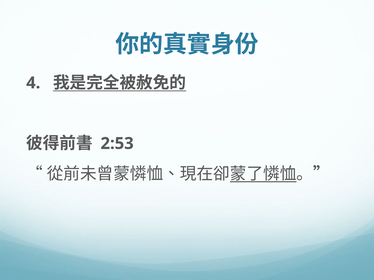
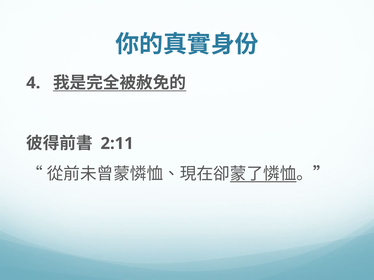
2:53: 2:53 -> 2:11
